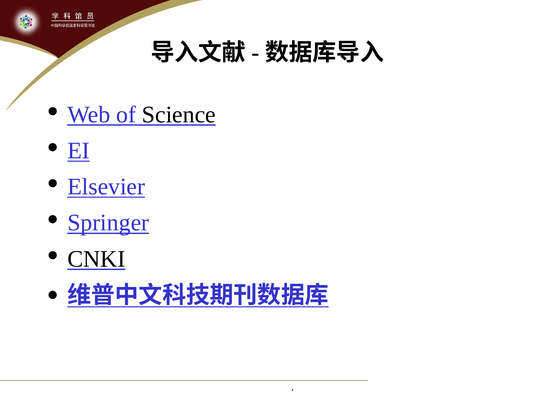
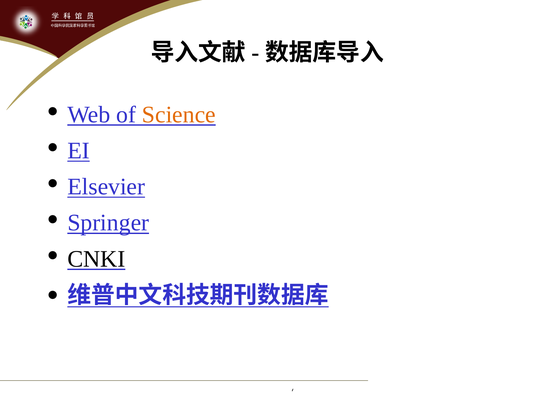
Science colour: black -> orange
